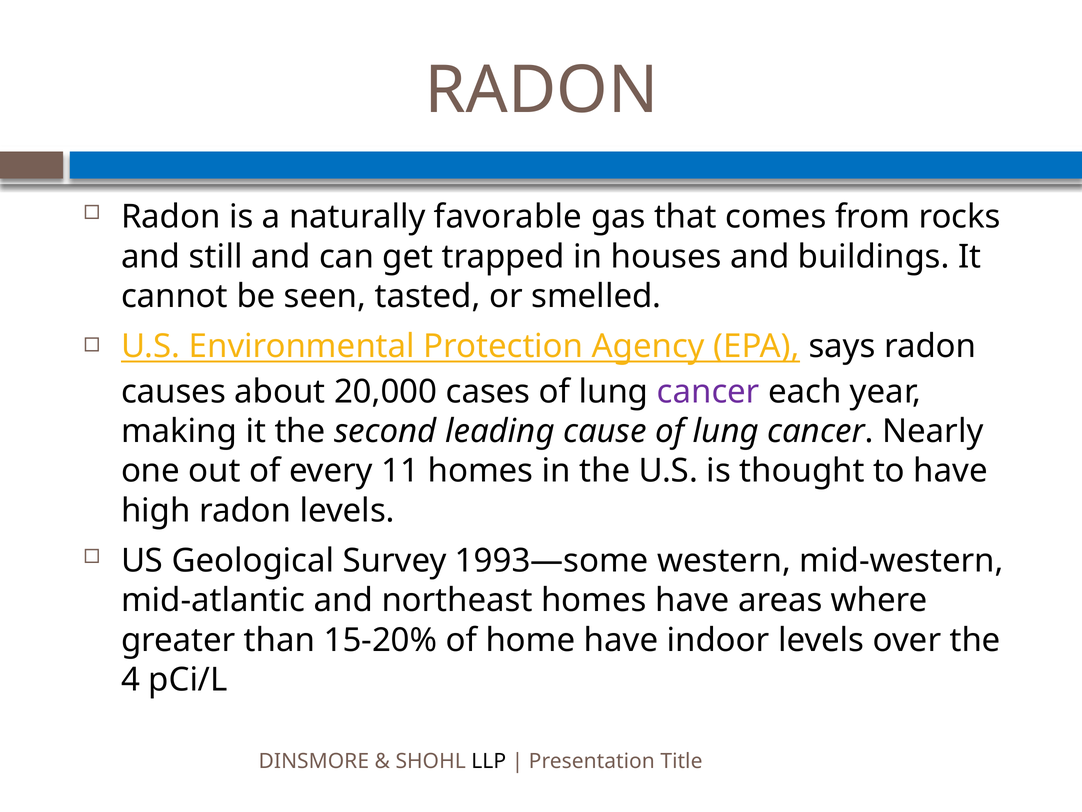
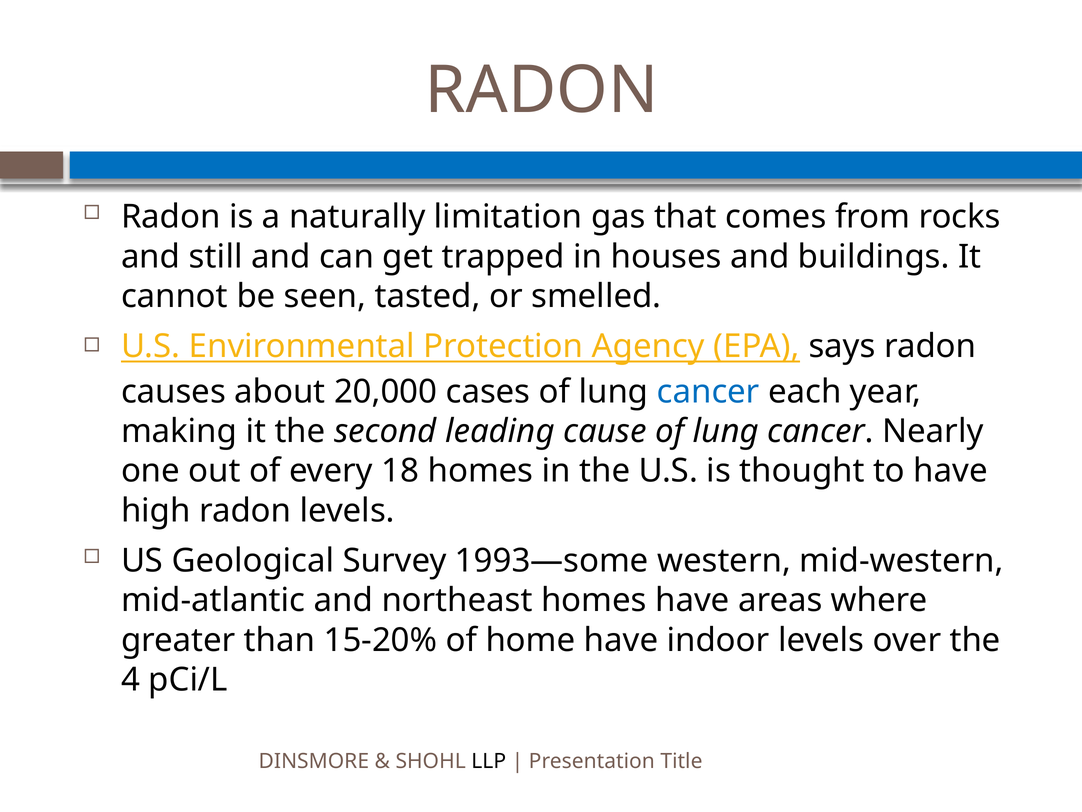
favorable: favorable -> limitation
cancer at (708, 391) colour: purple -> blue
11: 11 -> 18
